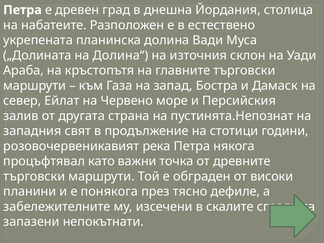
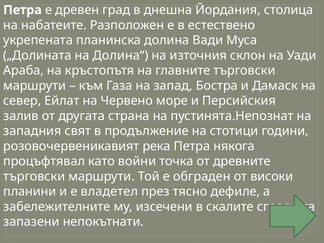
важни: важни -> войни
понякога: понякога -> владетел
